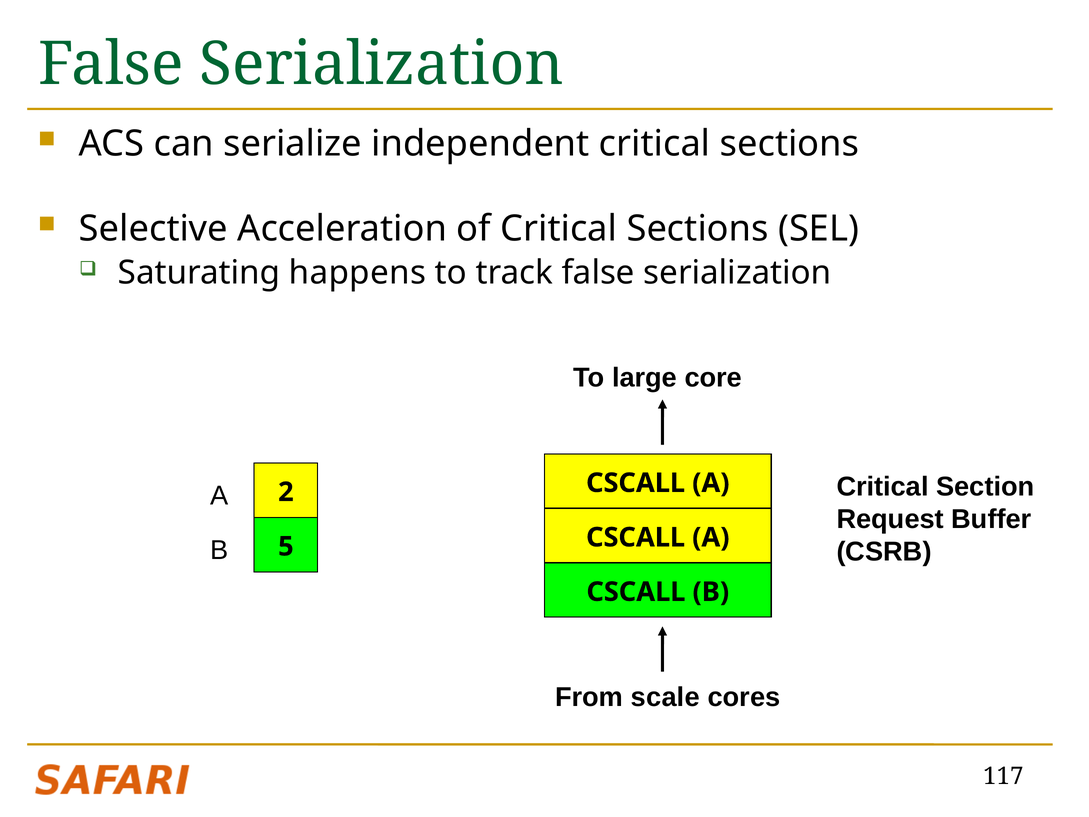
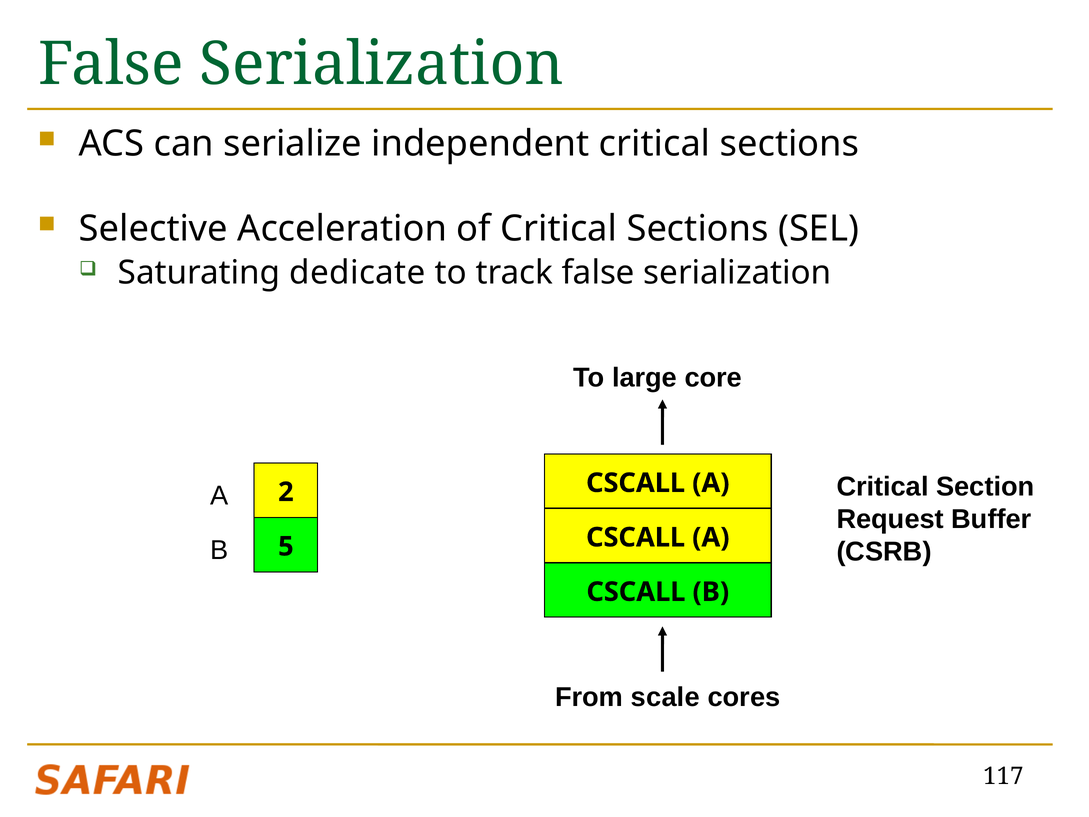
happens: happens -> dedicate
